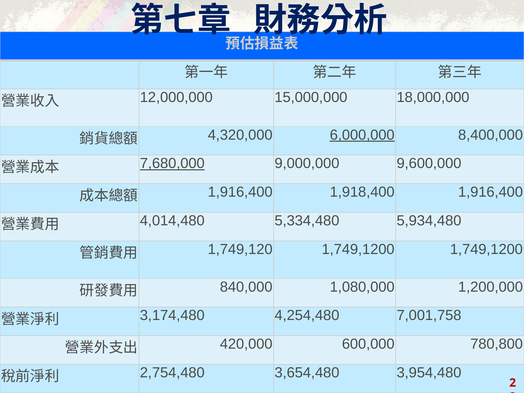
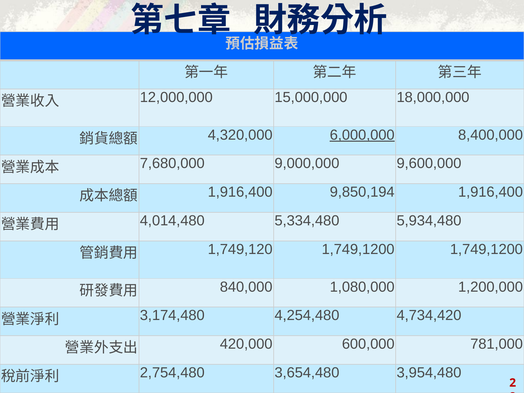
7,680,000 underline: present -> none
1,918,400: 1,918,400 -> 9,850,194
7,001,758: 7,001,758 -> 4,734,420
780,800: 780,800 -> 781,000
